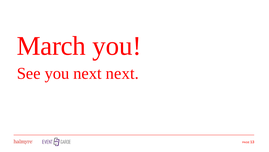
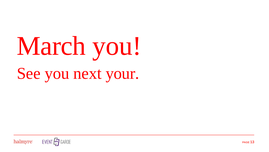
next next: next -> your
